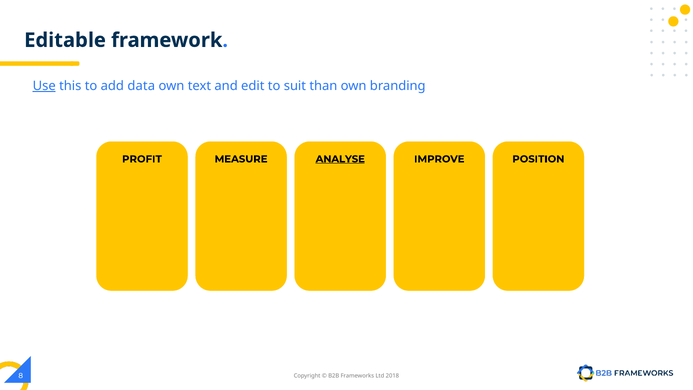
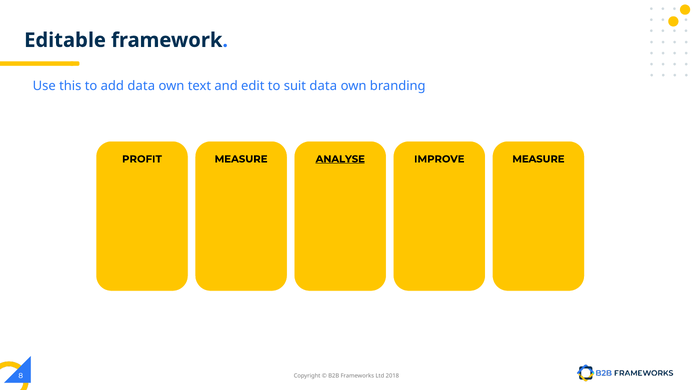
Use underline: present -> none
suit than: than -> data
IMPROVE POSITION: POSITION -> MEASURE
